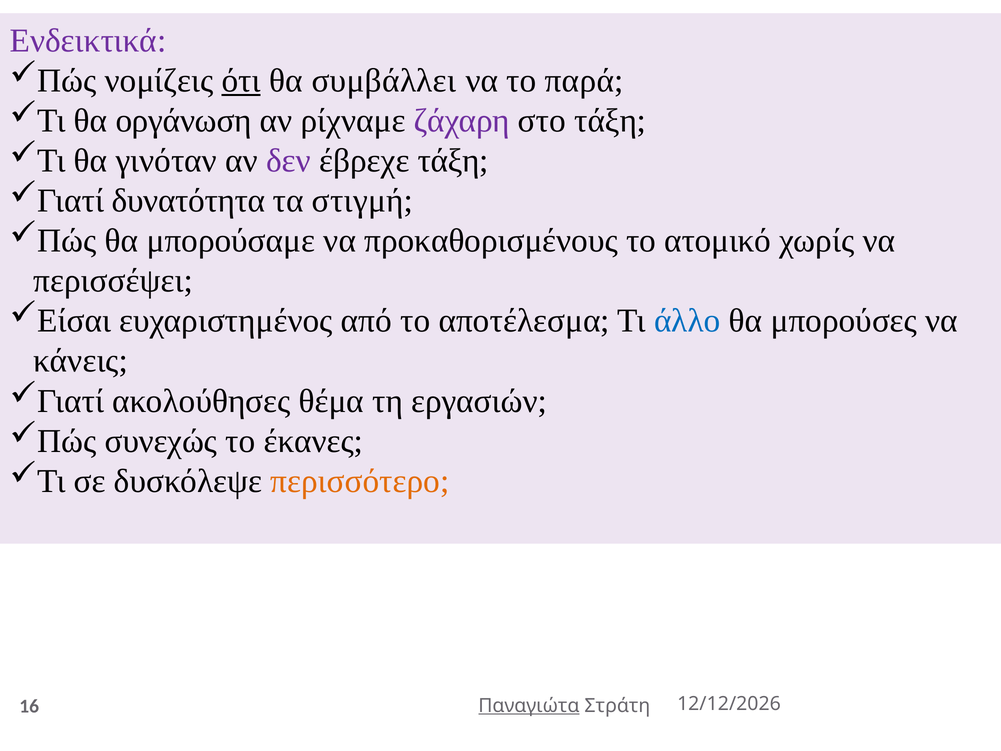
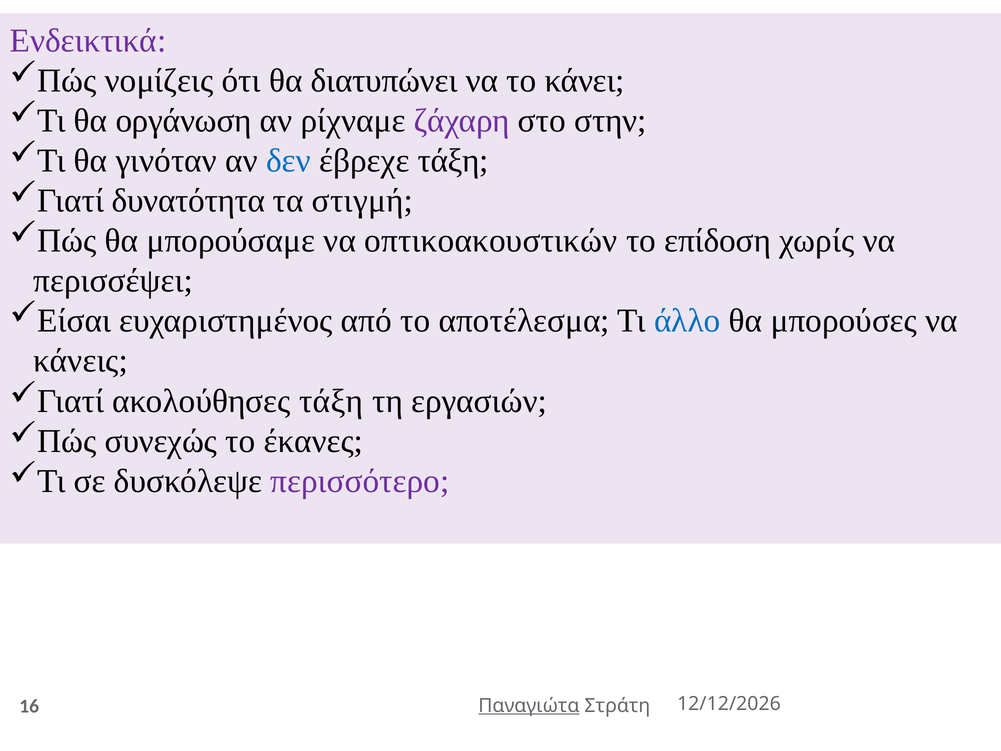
ότι underline: present -> none
συμβάλλει: συμβάλλει -> διατυπώνει
παρά: παρά -> κάνει
στο τάξη: τάξη -> στην
δεν colour: purple -> blue
προκαθορισμένους: προκαθορισμένους -> οπτικοακουστικών
ατομικό: ατομικό -> επίδοση
ακολούθησες θέμα: θέμα -> τάξη
περισσότερο colour: orange -> purple
